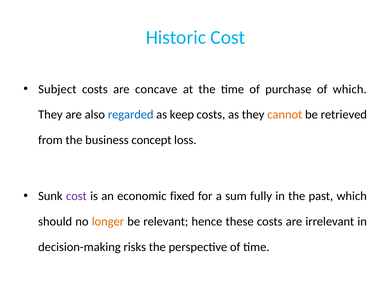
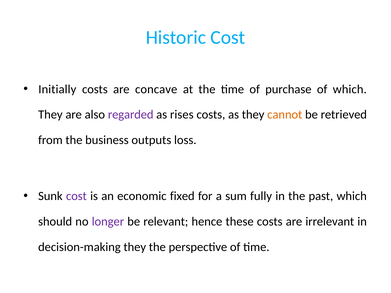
Subject: Subject -> Initially
regarded colour: blue -> purple
keep: keep -> rises
concept: concept -> outputs
longer colour: orange -> purple
decision-making risks: risks -> they
